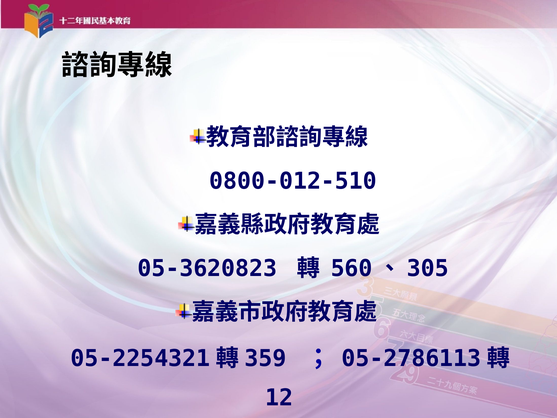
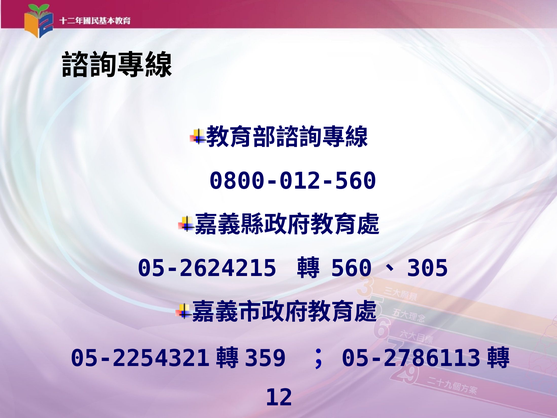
0800-012-510: 0800-012-510 -> 0800-012-560
05-3620823: 05-3620823 -> 05-2624215
